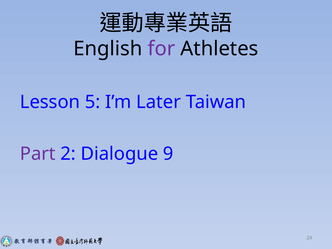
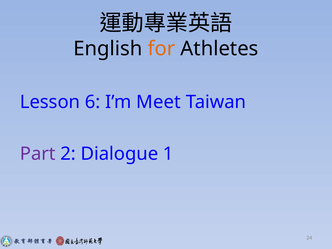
for colour: purple -> orange
5: 5 -> 6
Later: Later -> Meet
9: 9 -> 1
